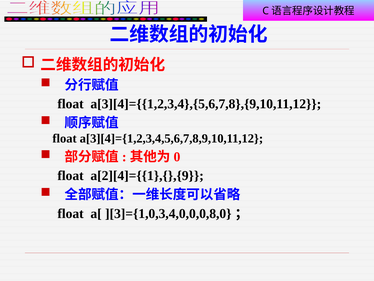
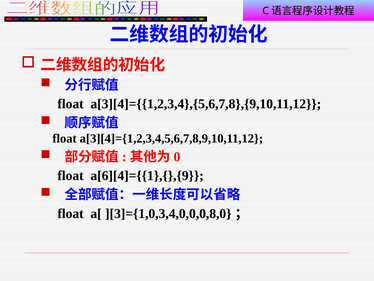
a[2][4]={{1},{},{9: a[2][4]={{1},{},{9 -> a[6][4]={{1},{},{9
